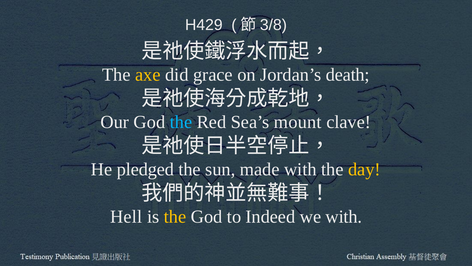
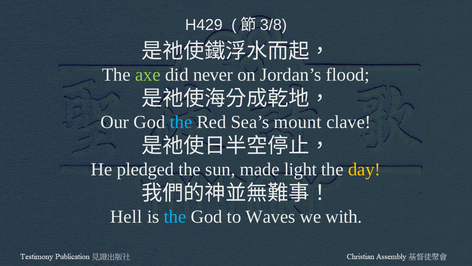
axe colour: yellow -> light green
grace: grace -> never
death: death -> flood
made with: with -> light
the at (175, 216) colour: yellow -> light blue
Indeed: Indeed -> Waves
